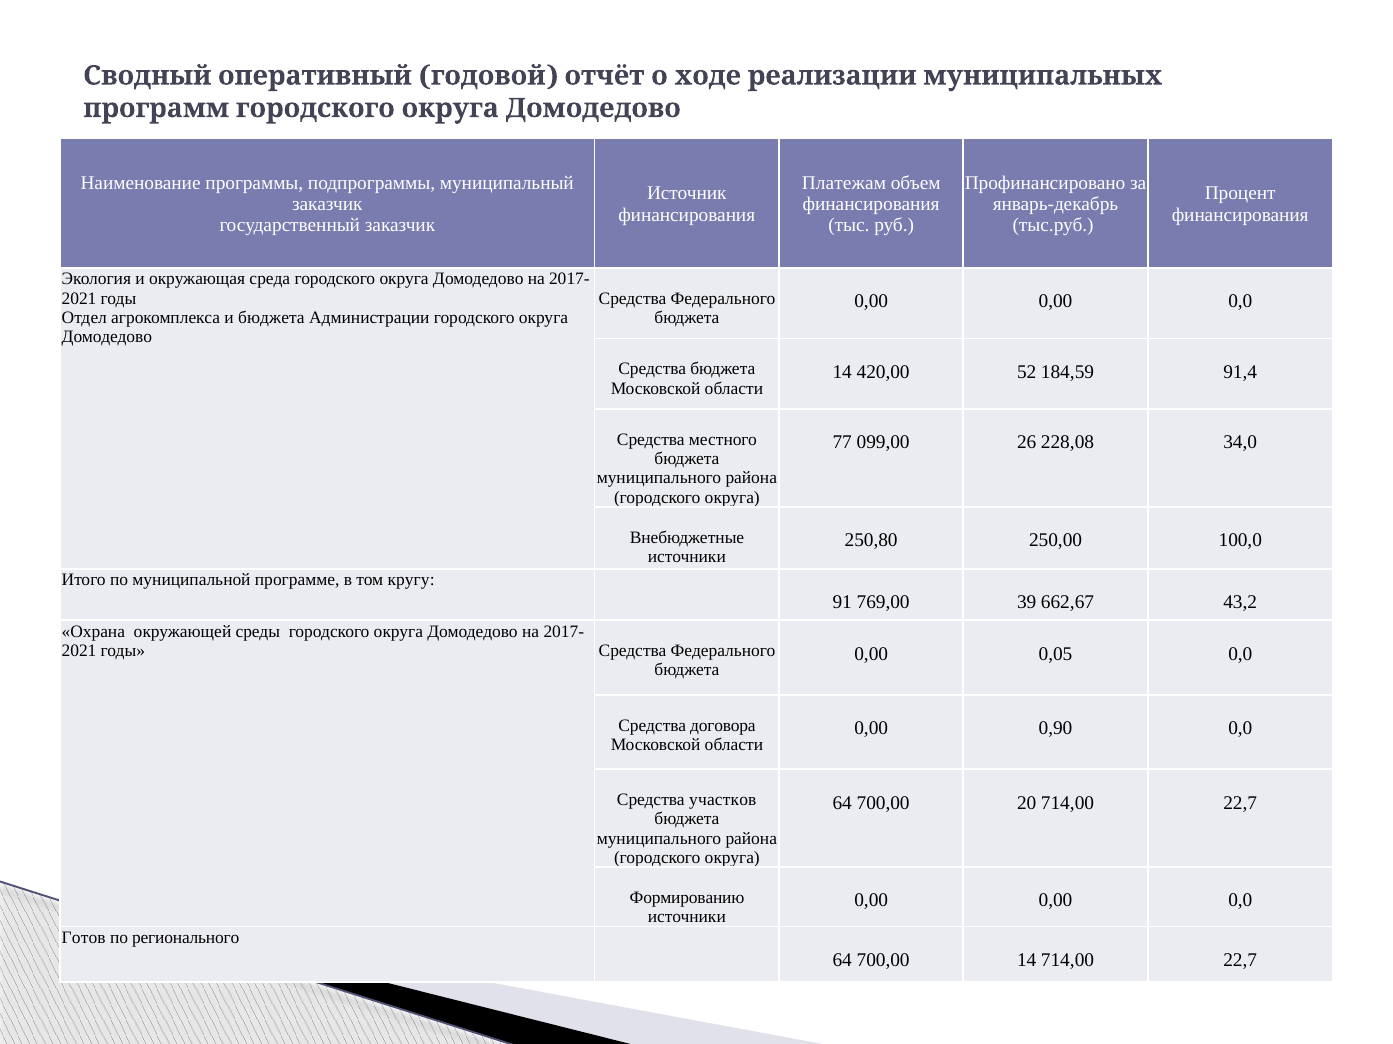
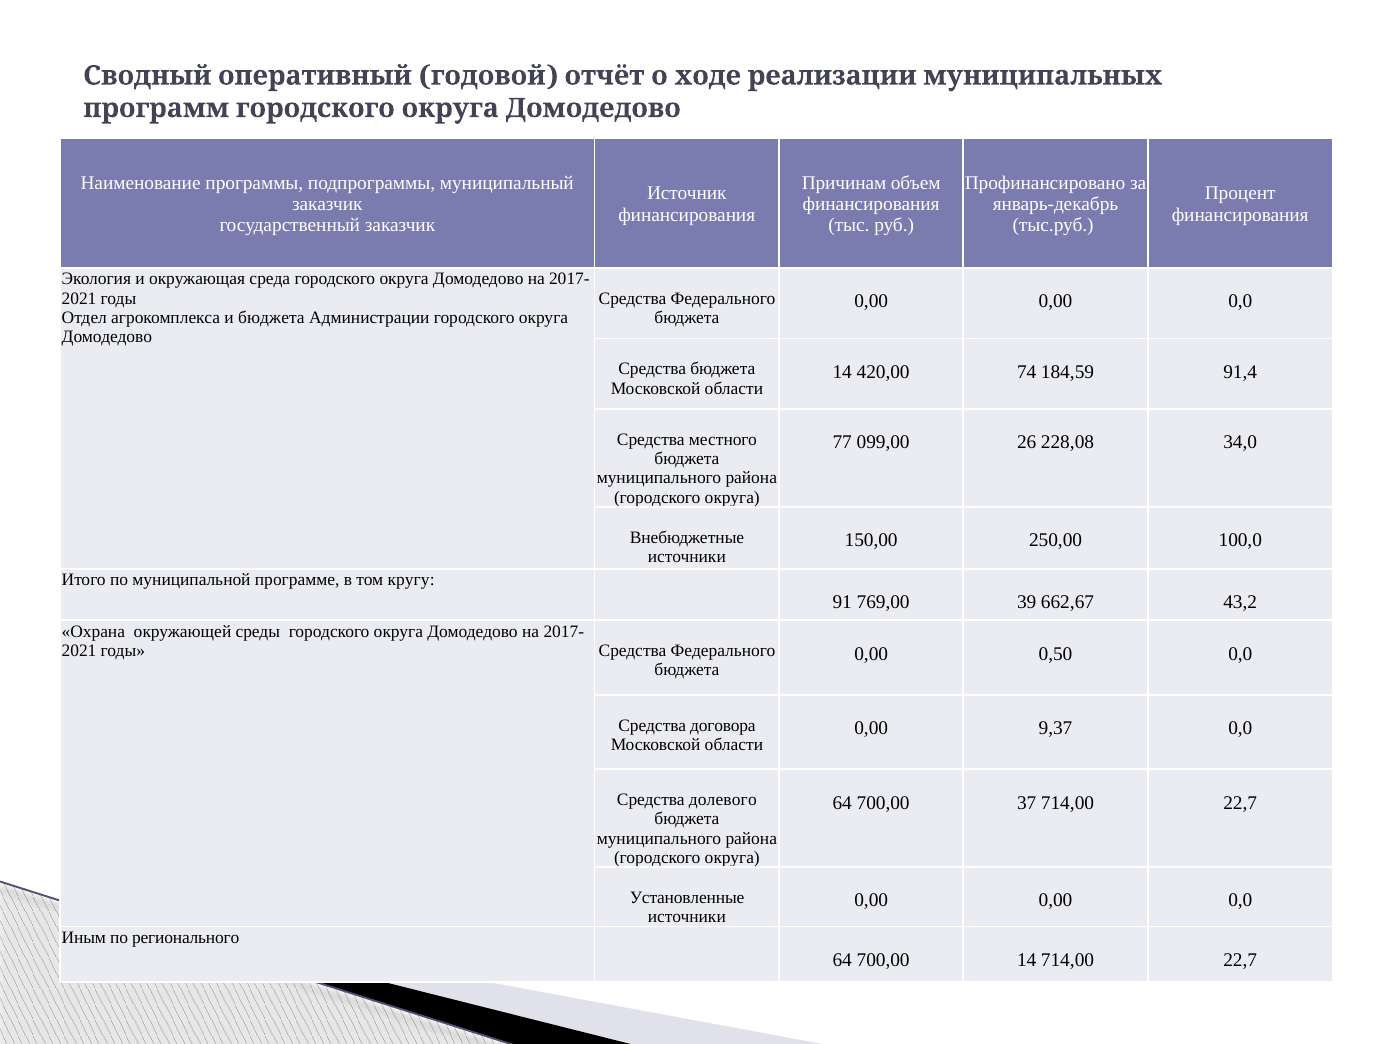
Платежам: Платежам -> Причинам
52: 52 -> 74
250,80: 250,80 -> 150,00
0,05: 0,05 -> 0,50
0,90: 0,90 -> 9,37
участков: участков -> долевого
20: 20 -> 37
Формированию: Формированию -> Установленные
Готов: Готов -> Иным
